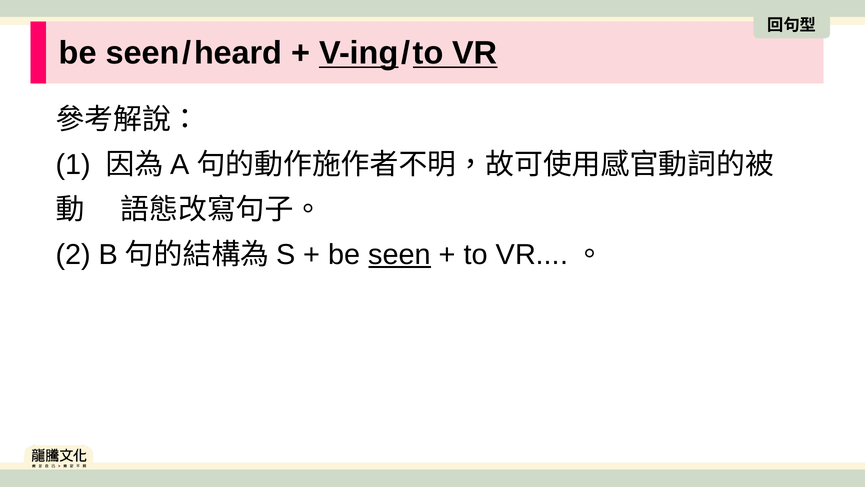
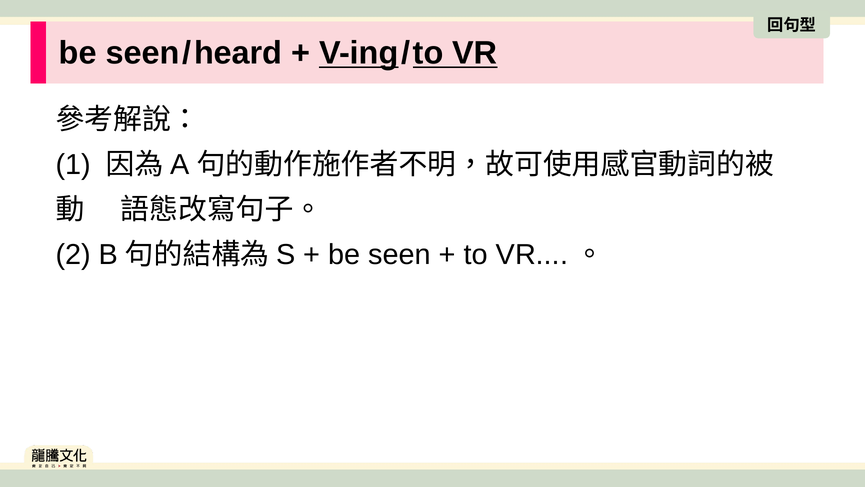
seen underline: present -> none
